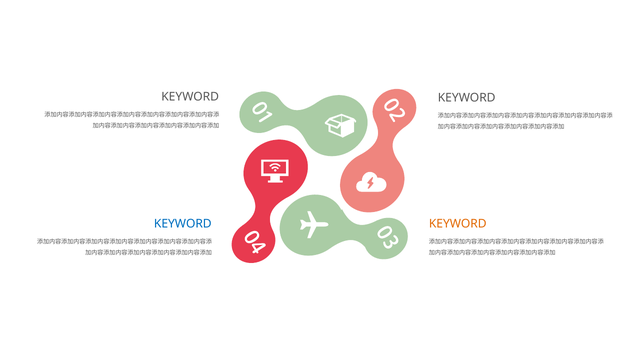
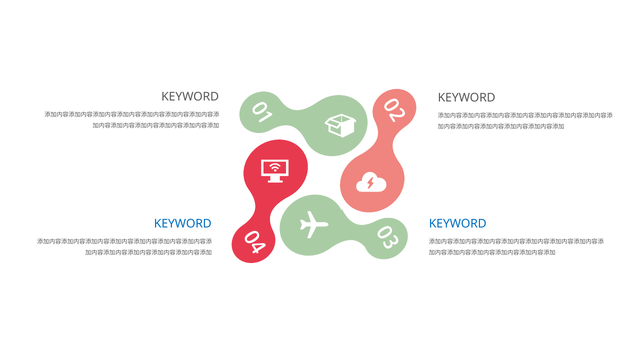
KEYWORD at (458, 224) colour: orange -> blue
